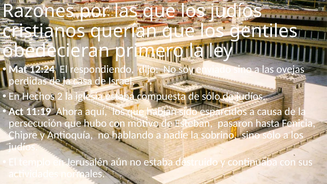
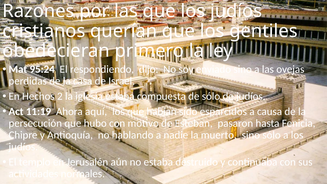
12:24: 12:24 -> 95:24
sobrino: sobrino -> muerto
